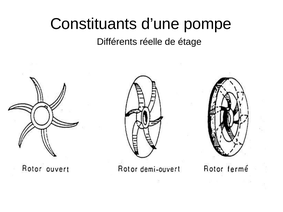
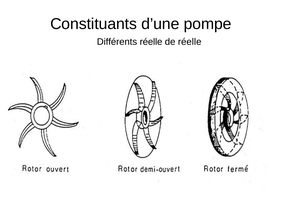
de étage: étage -> réelle
